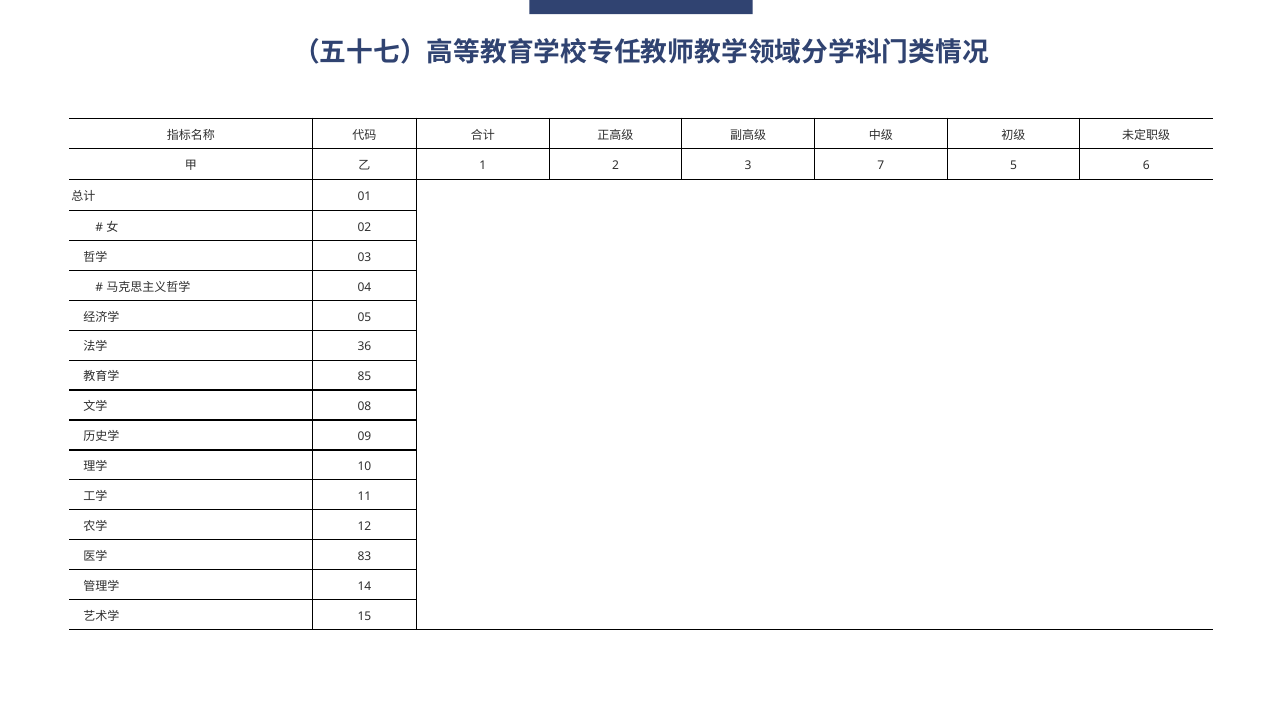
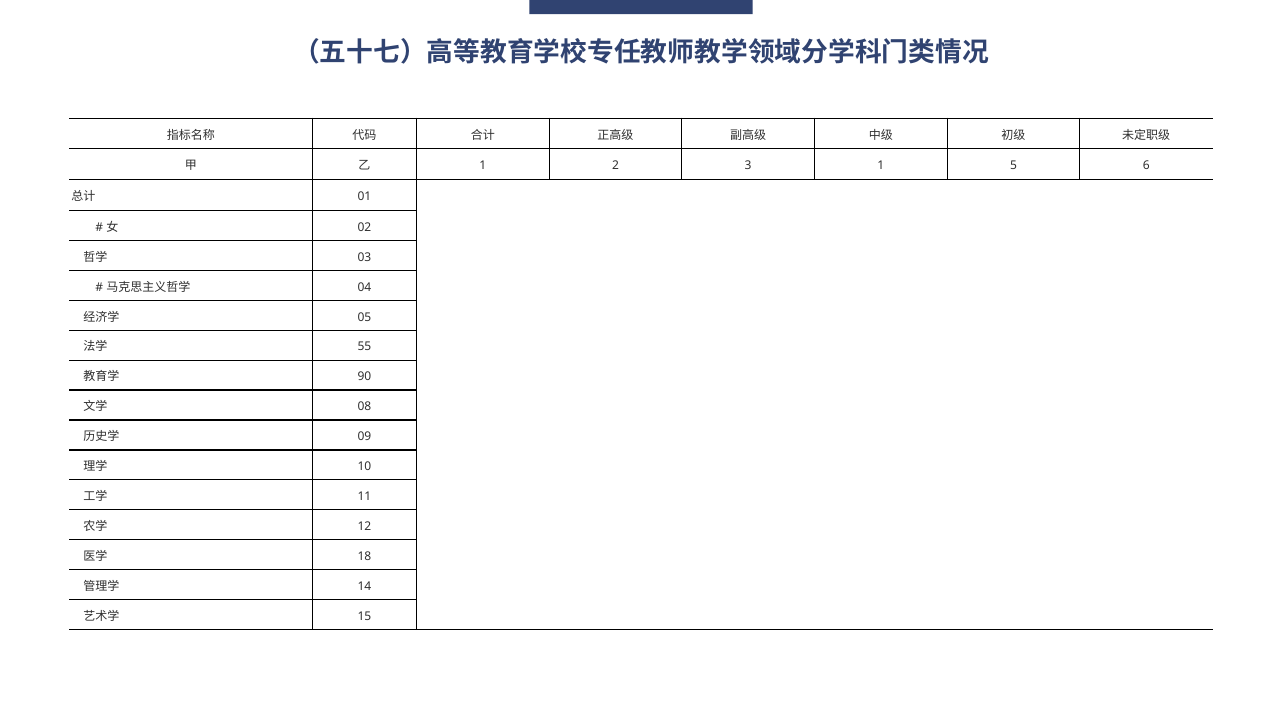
3 7: 7 -> 1
36: 36 -> 55
85: 85 -> 90
83: 83 -> 18
